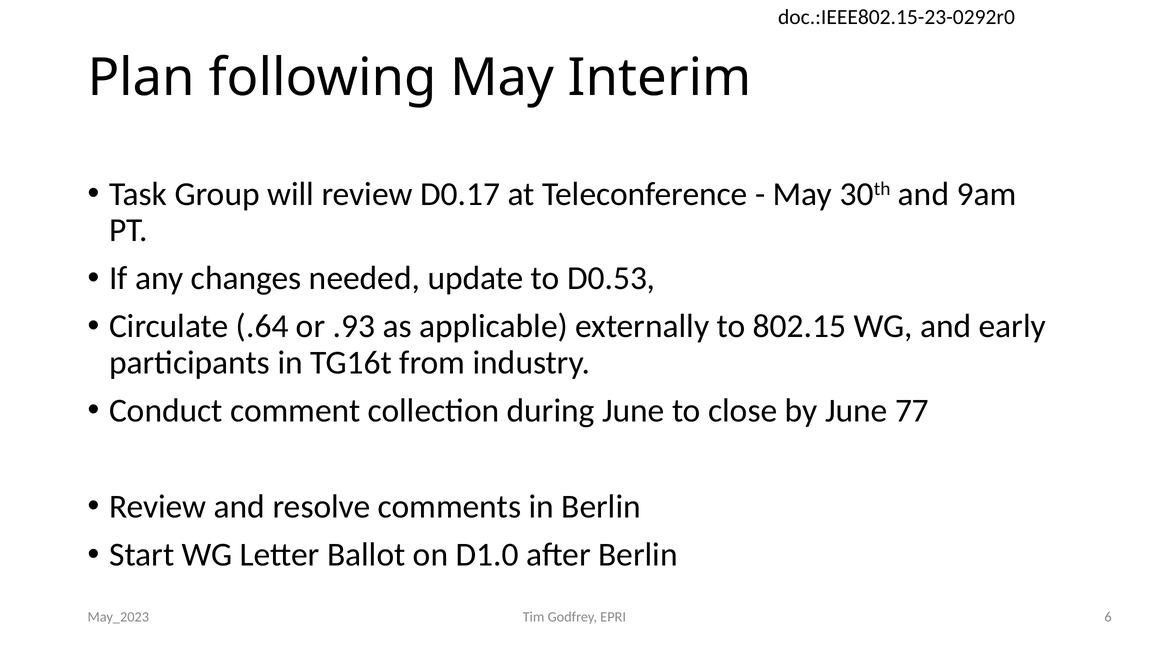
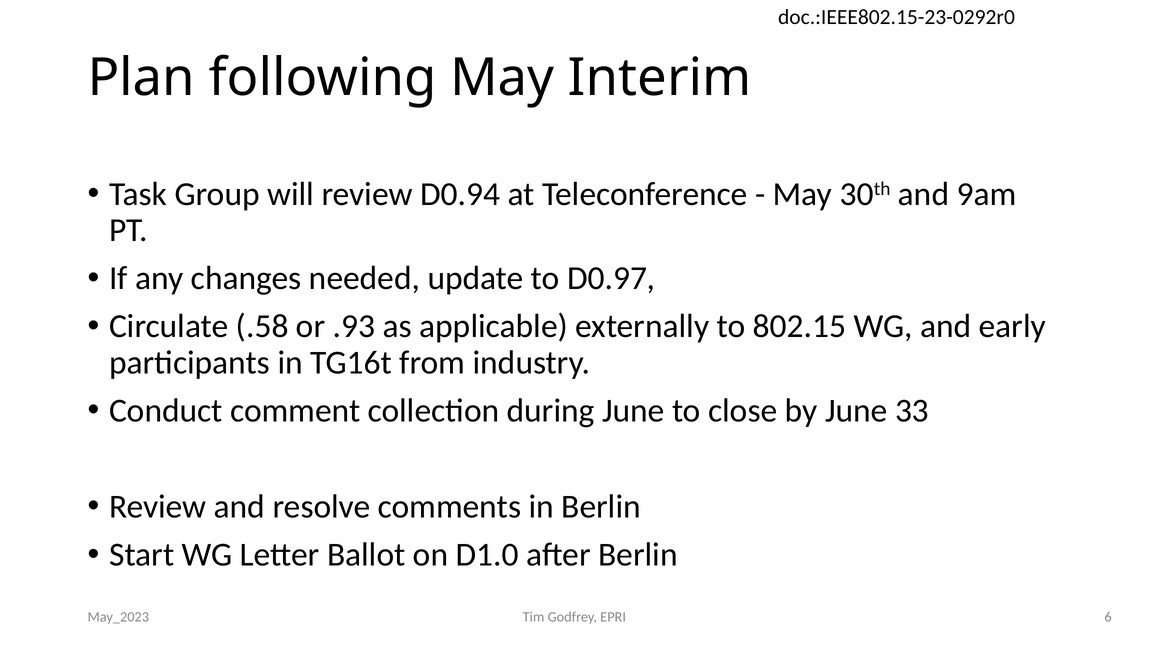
D0.17: D0.17 -> D0.94
D0.53: D0.53 -> D0.97
.64: .64 -> .58
77: 77 -> 33
